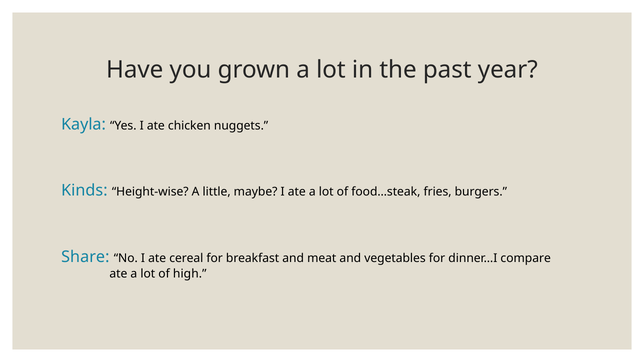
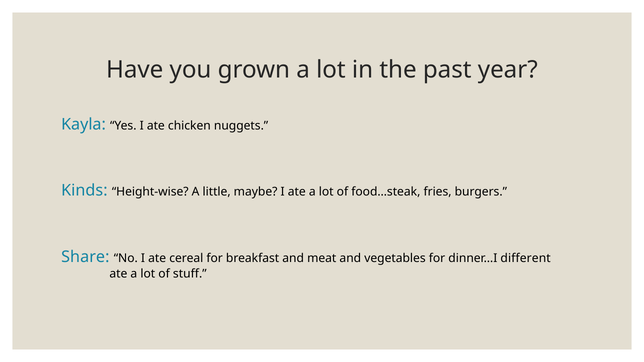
compare: compare -> different
high: high -> stuff
